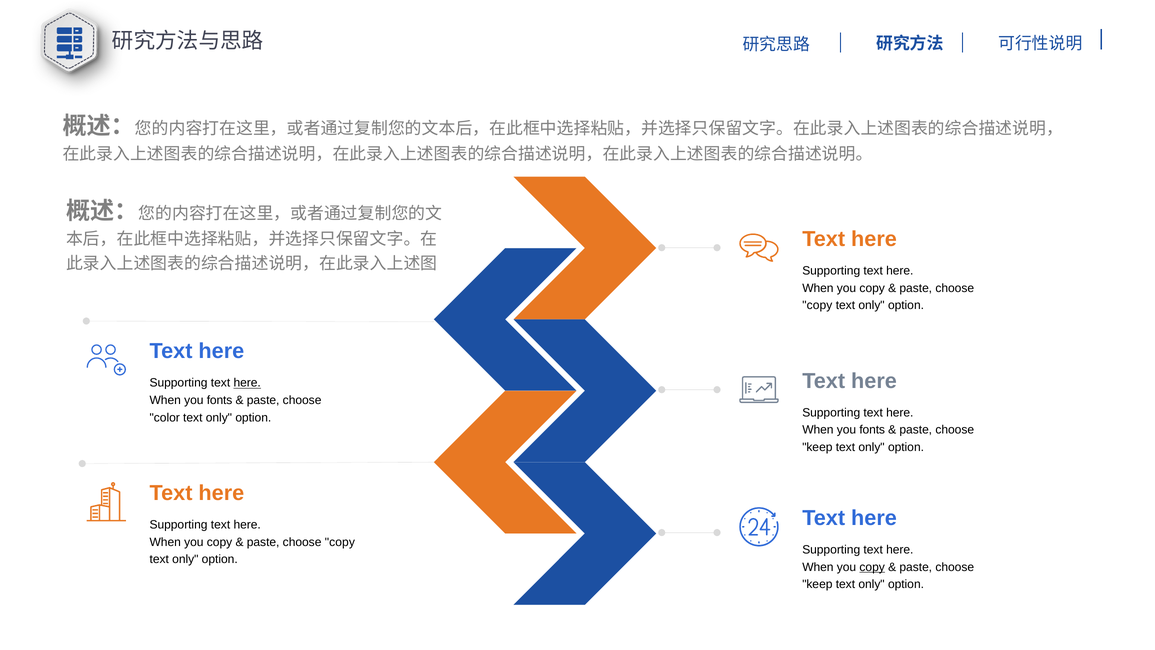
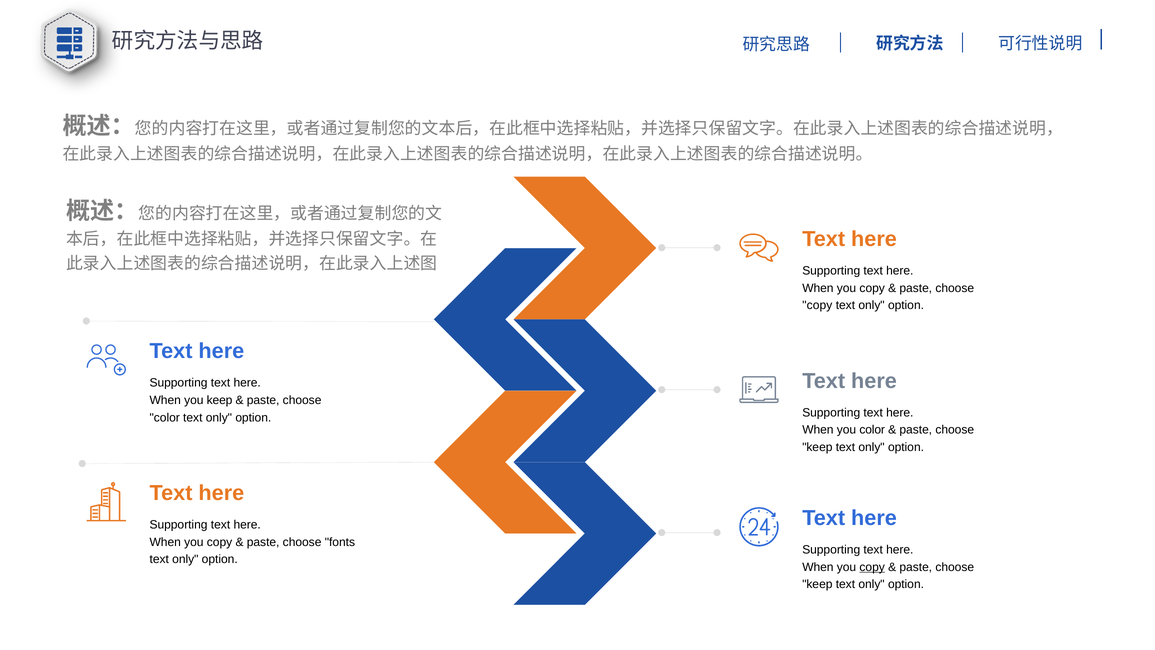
here at (247, 383) underline: present -> none
fonts at (220, 400): fonts -> keep
fonts at (872, 430): fonts -> color
copy at (340, 542): copy -> fonts
